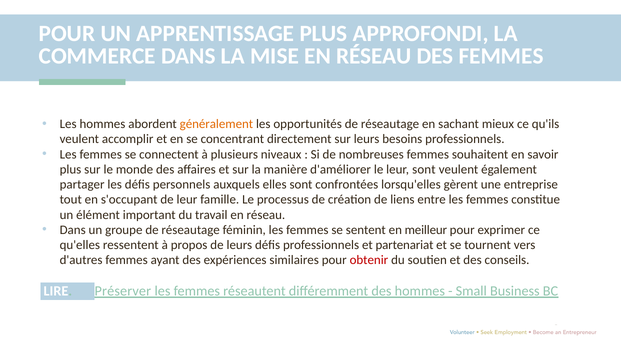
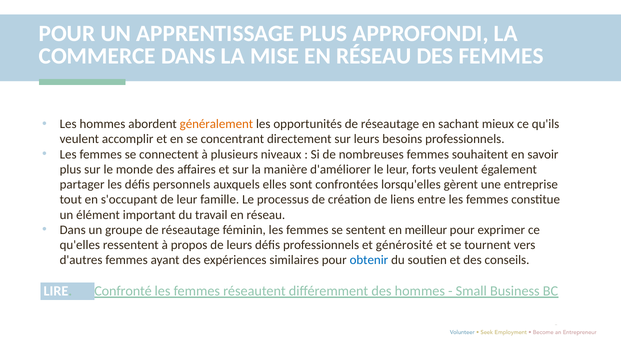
leur sont: sont -> forts
partenariat: partenariat -> générosité
obtenir colour: red -> blue
Préserver: Préserver -> Confronté
